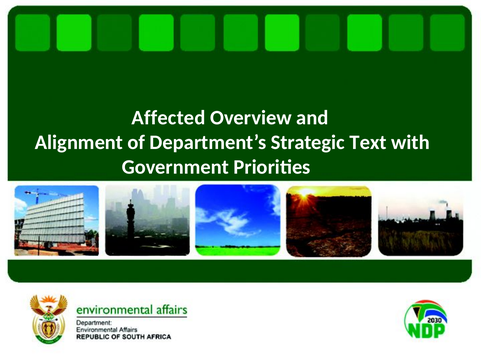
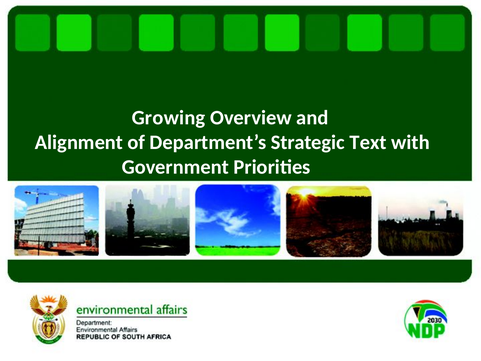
Affected: Affected -> Growing
